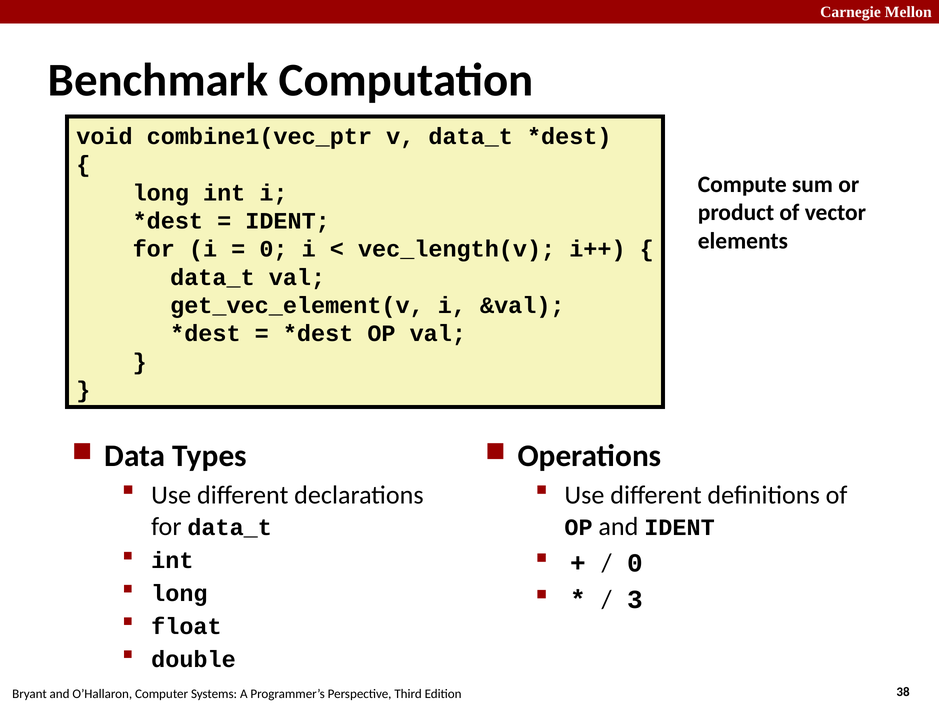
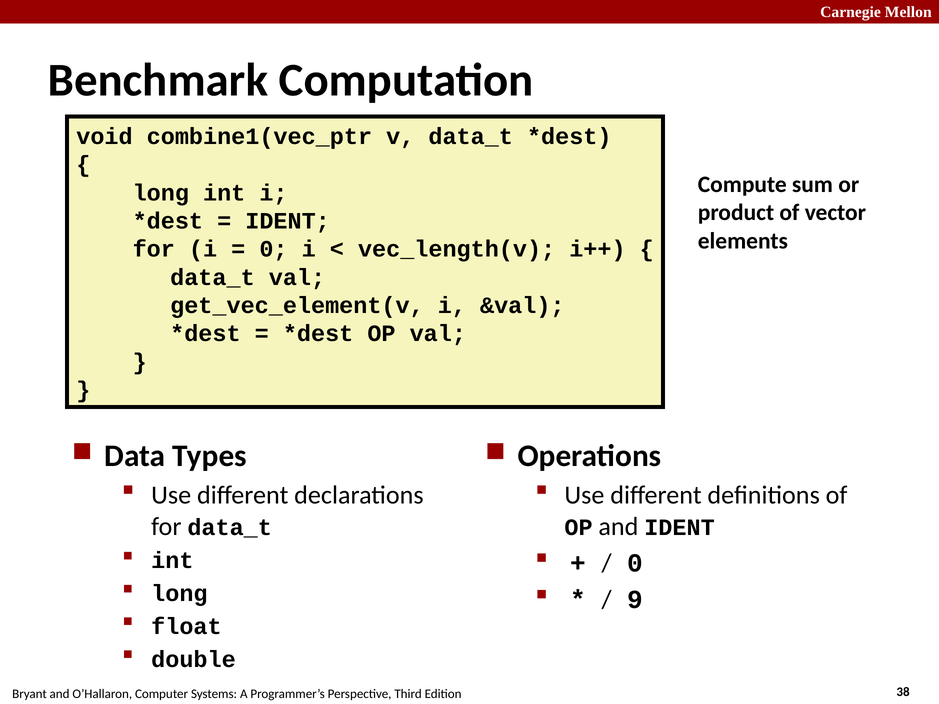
3: 3 -> 9
